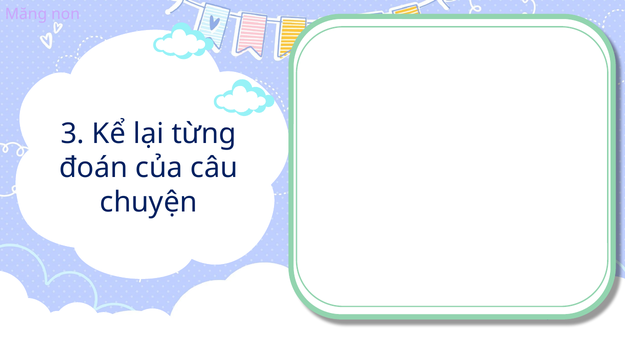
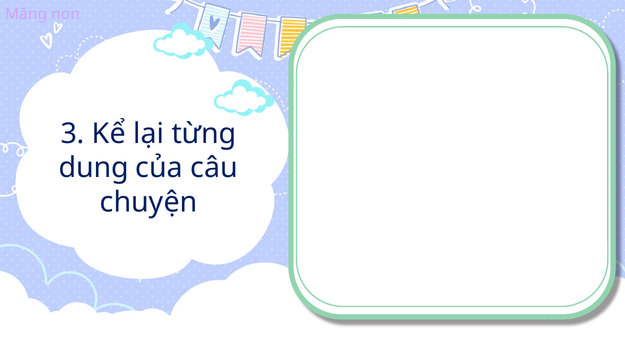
đoán: đoán -> dung
